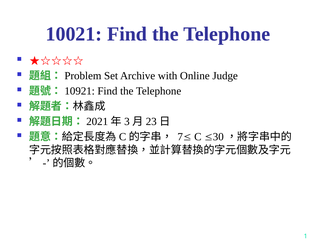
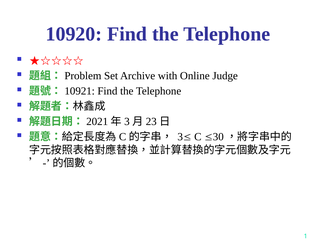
10021: 10021 -> 10920
7: 7 -> 3
